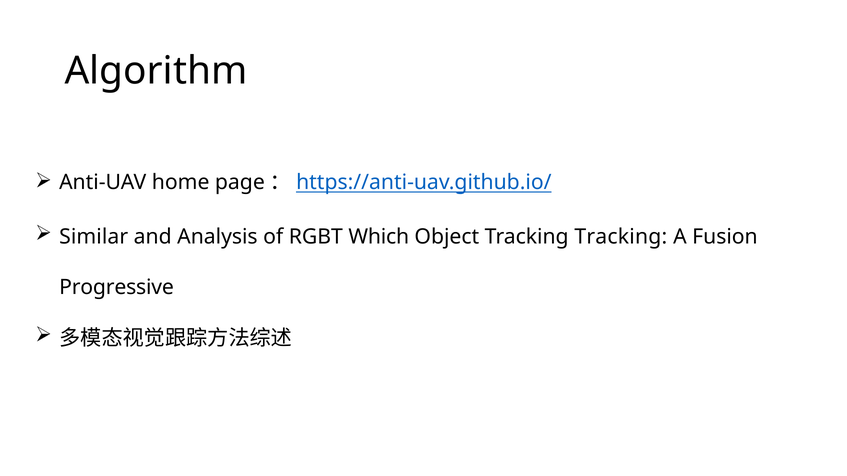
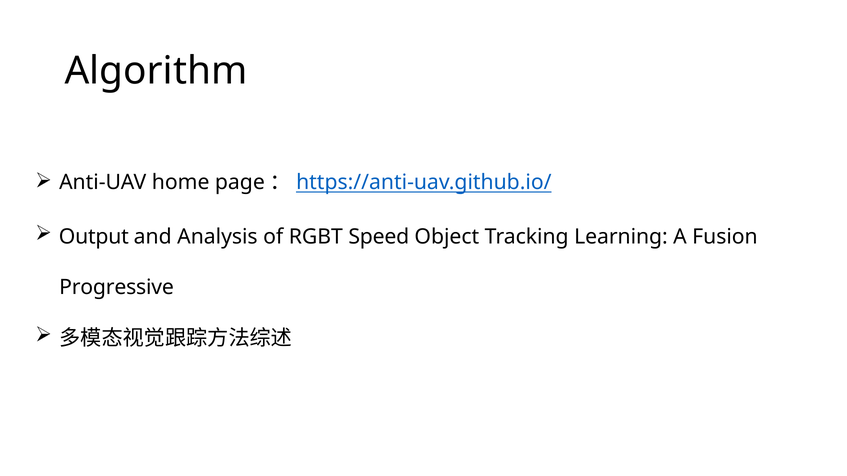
Similar: Similar -> Output
Which: Which -> Speed
Tracking Tracking: Tracking -> Learning
